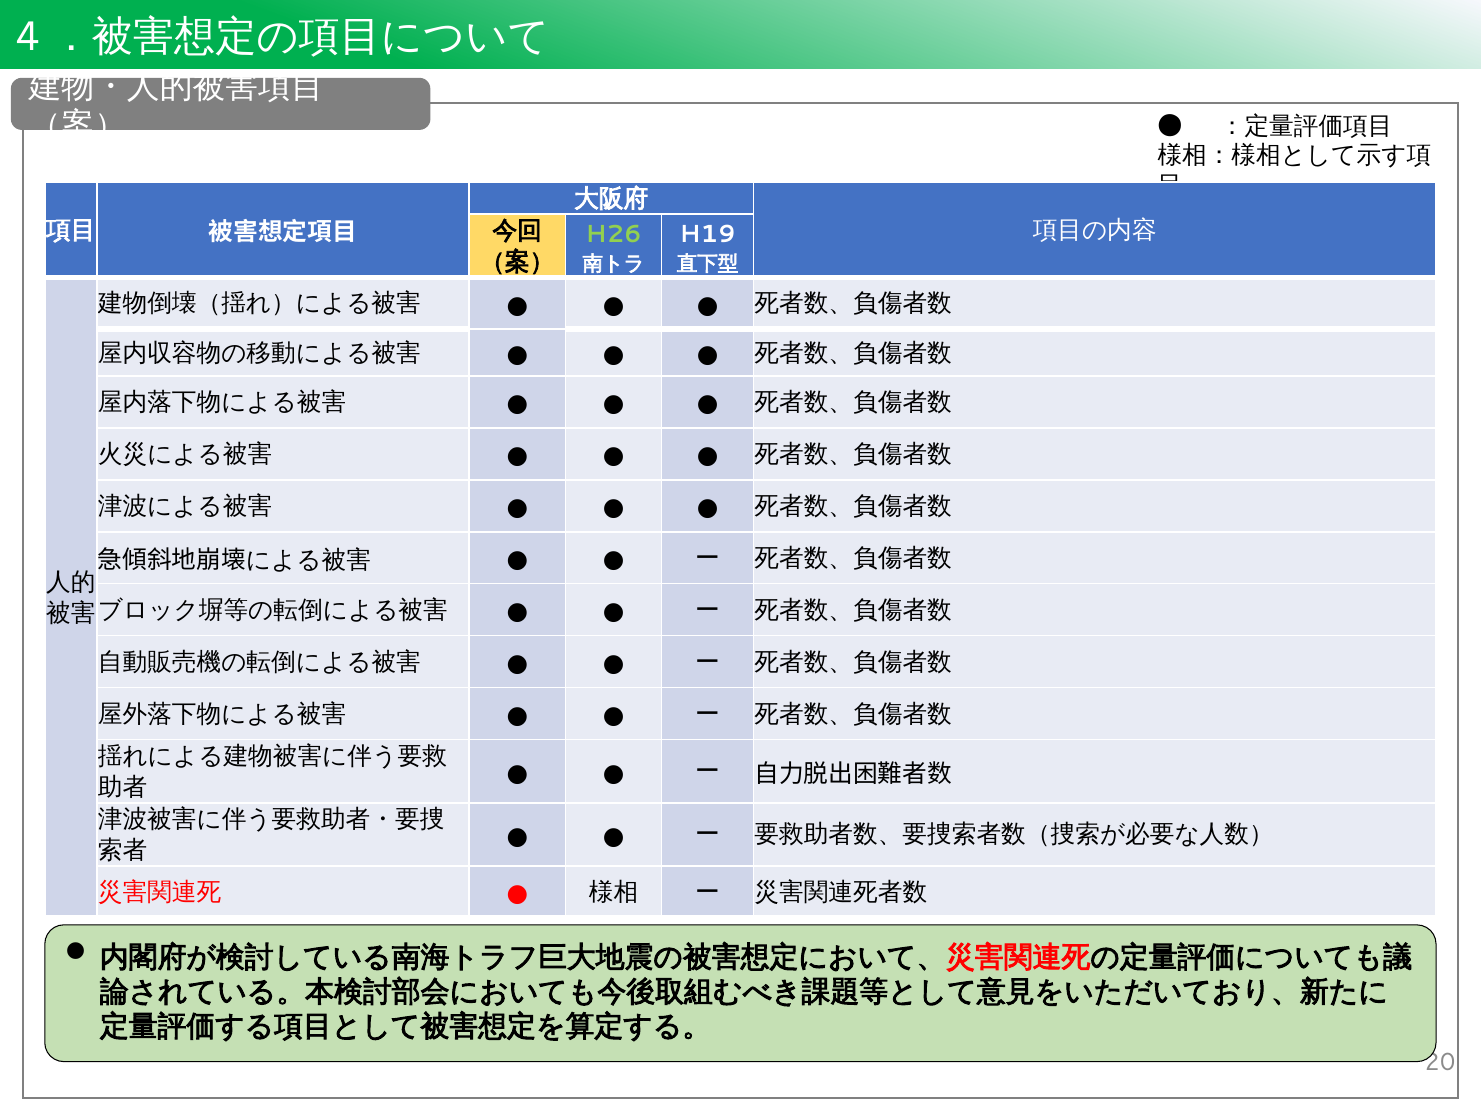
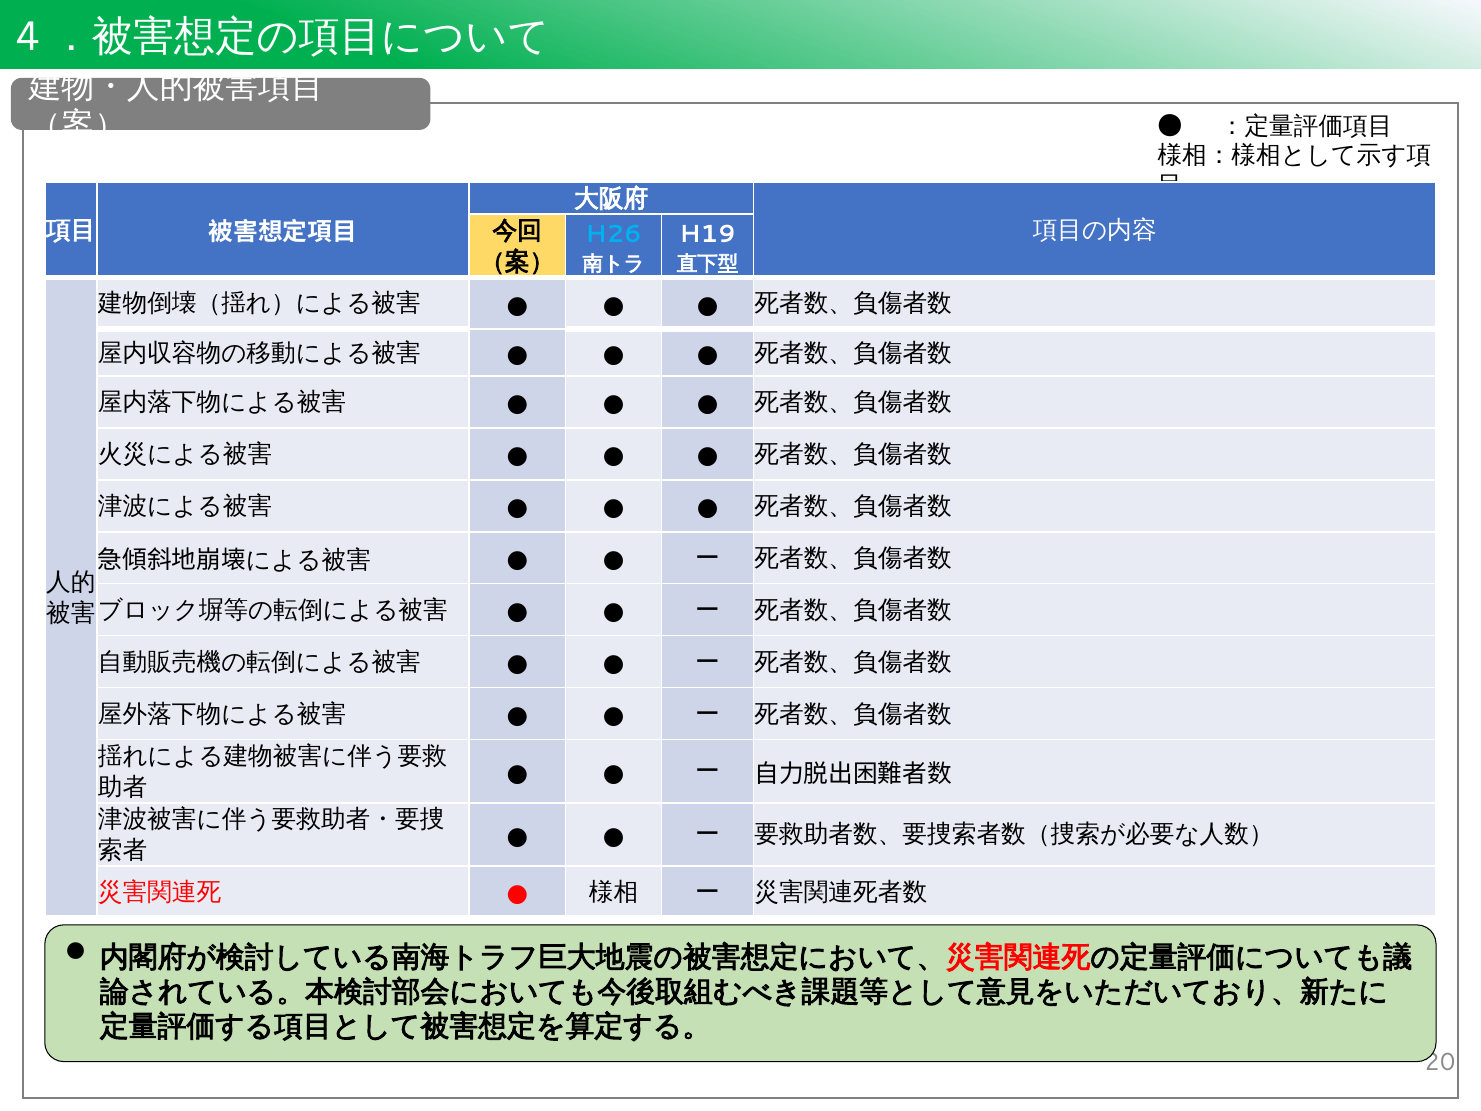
H26 colour: light green -> light blue
